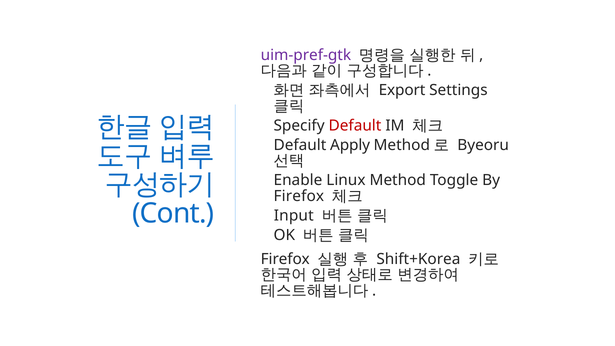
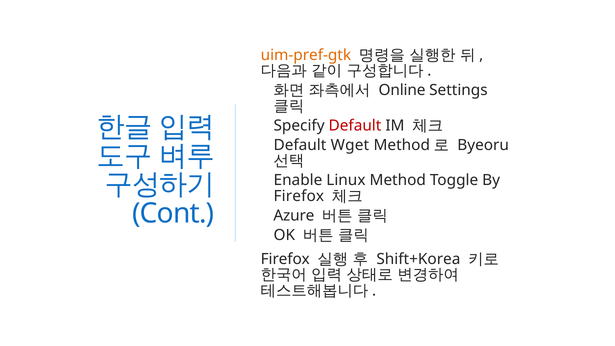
uim-pref-gtk colour: purple -> orange
Export: Export -> Online
Apply: Apply -> Wget
Input: Input -> Azure
